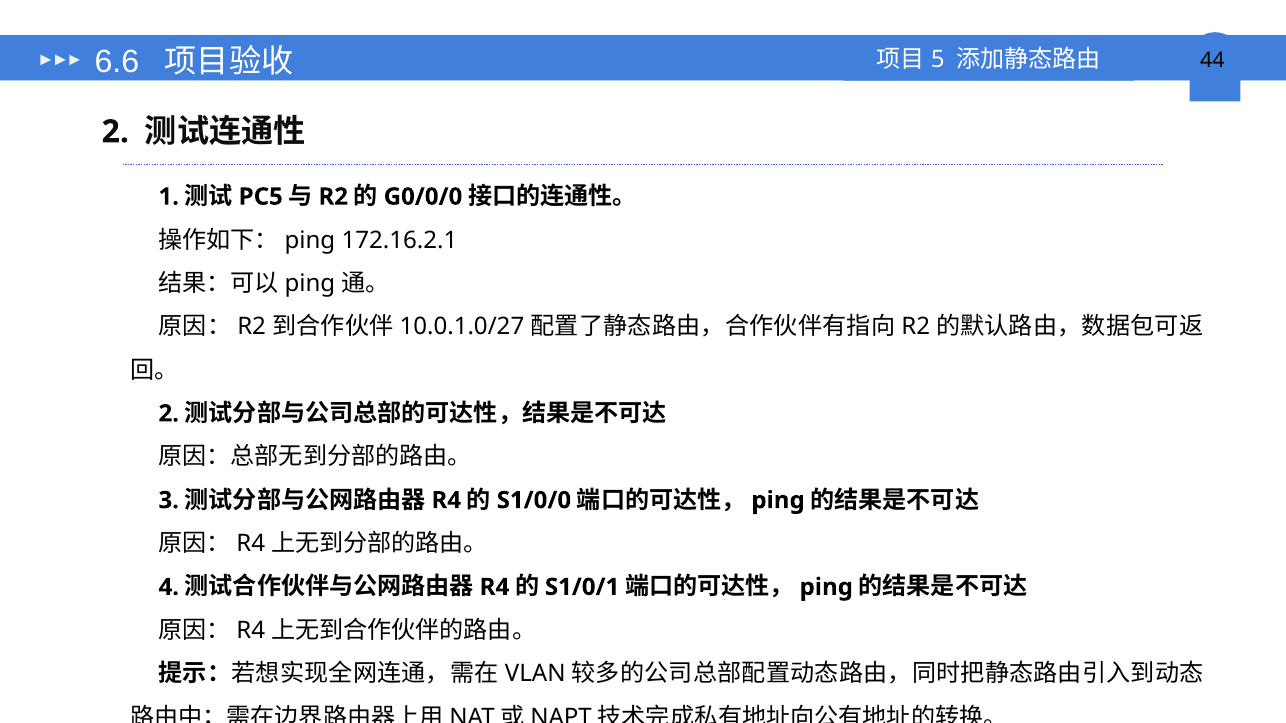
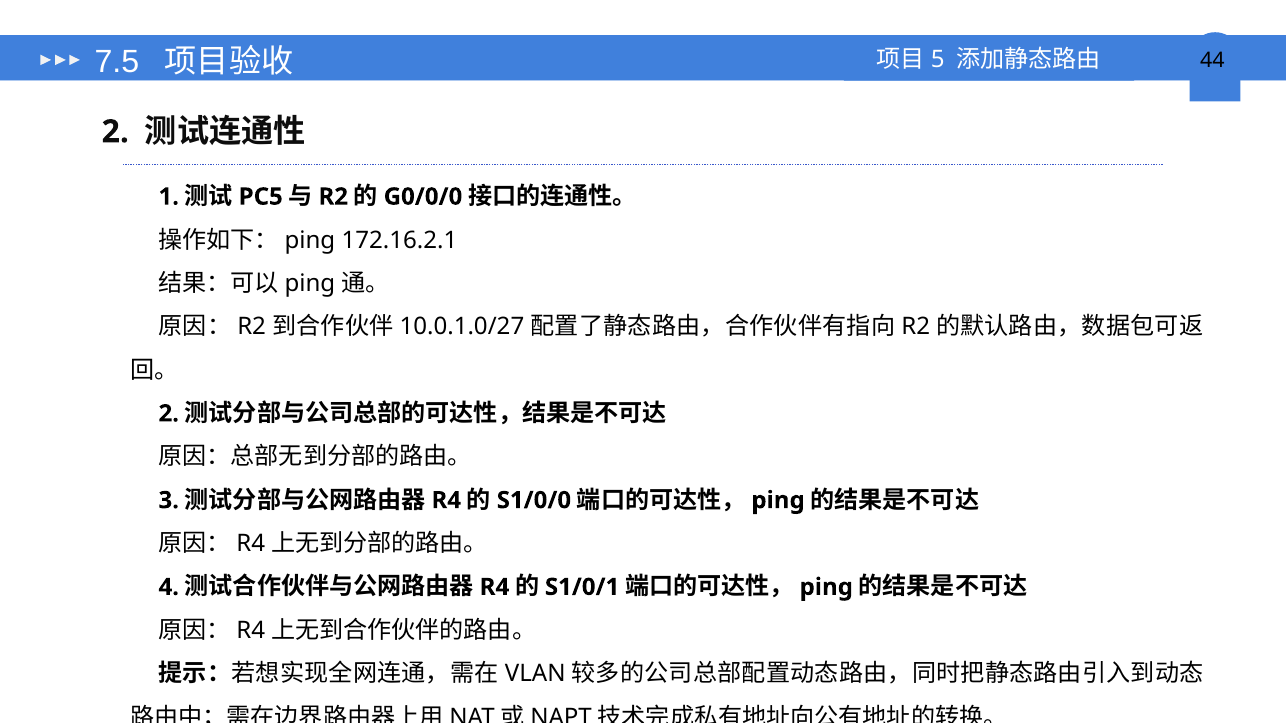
6.6: 6.6 -> 7.5
